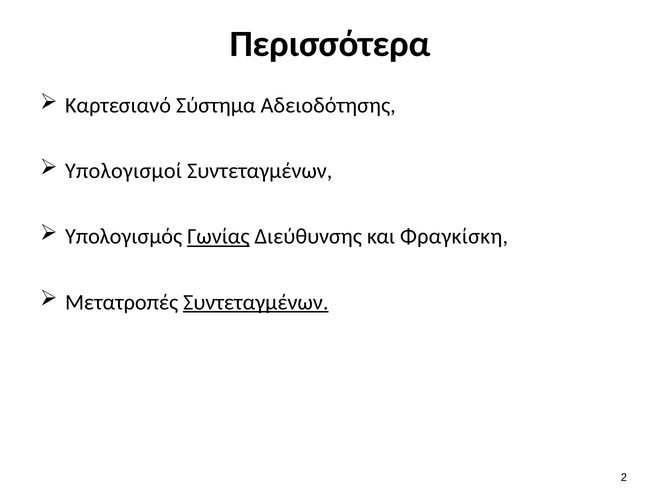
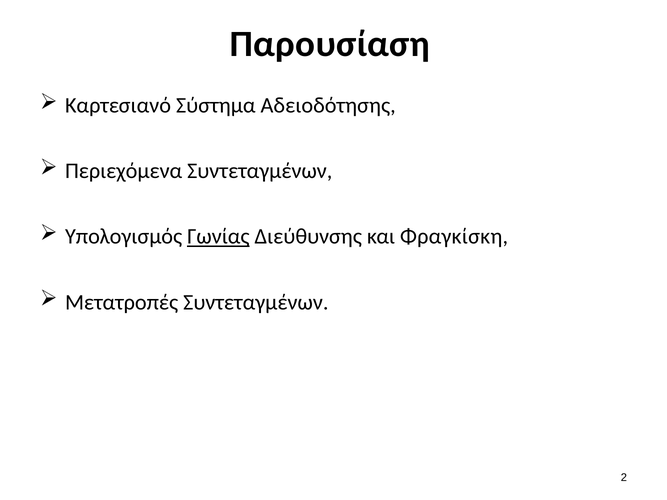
Περισσότερα: Περισσότερα -> Παρουσίαση
Υπολογισμοί: Υπολογισμοί -> Περιεχόμενα
Συντεταγμένων at (256, 302) underline: present -> none
